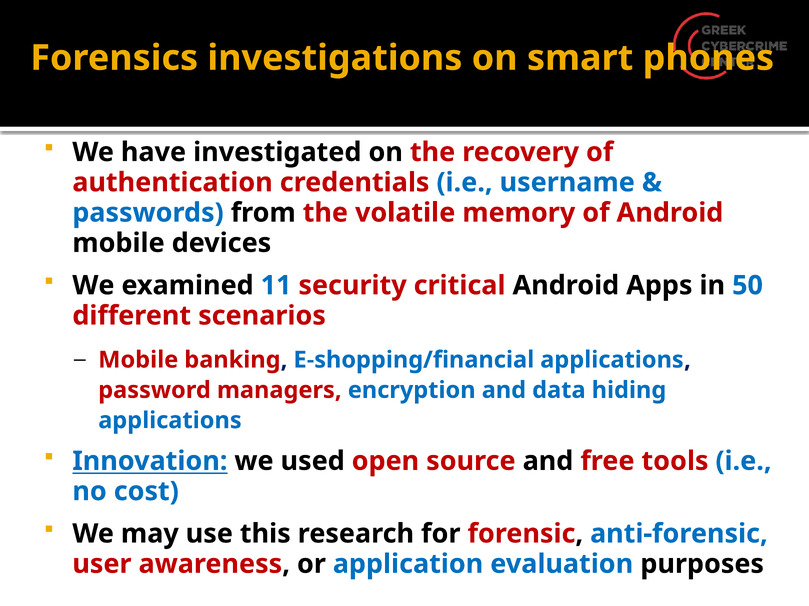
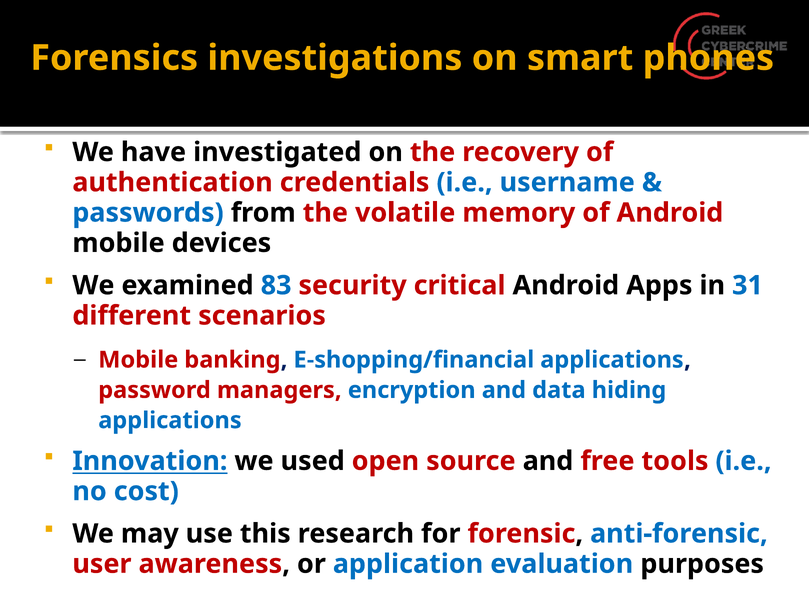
11: 11 -> 83
50: 50 -> 31
